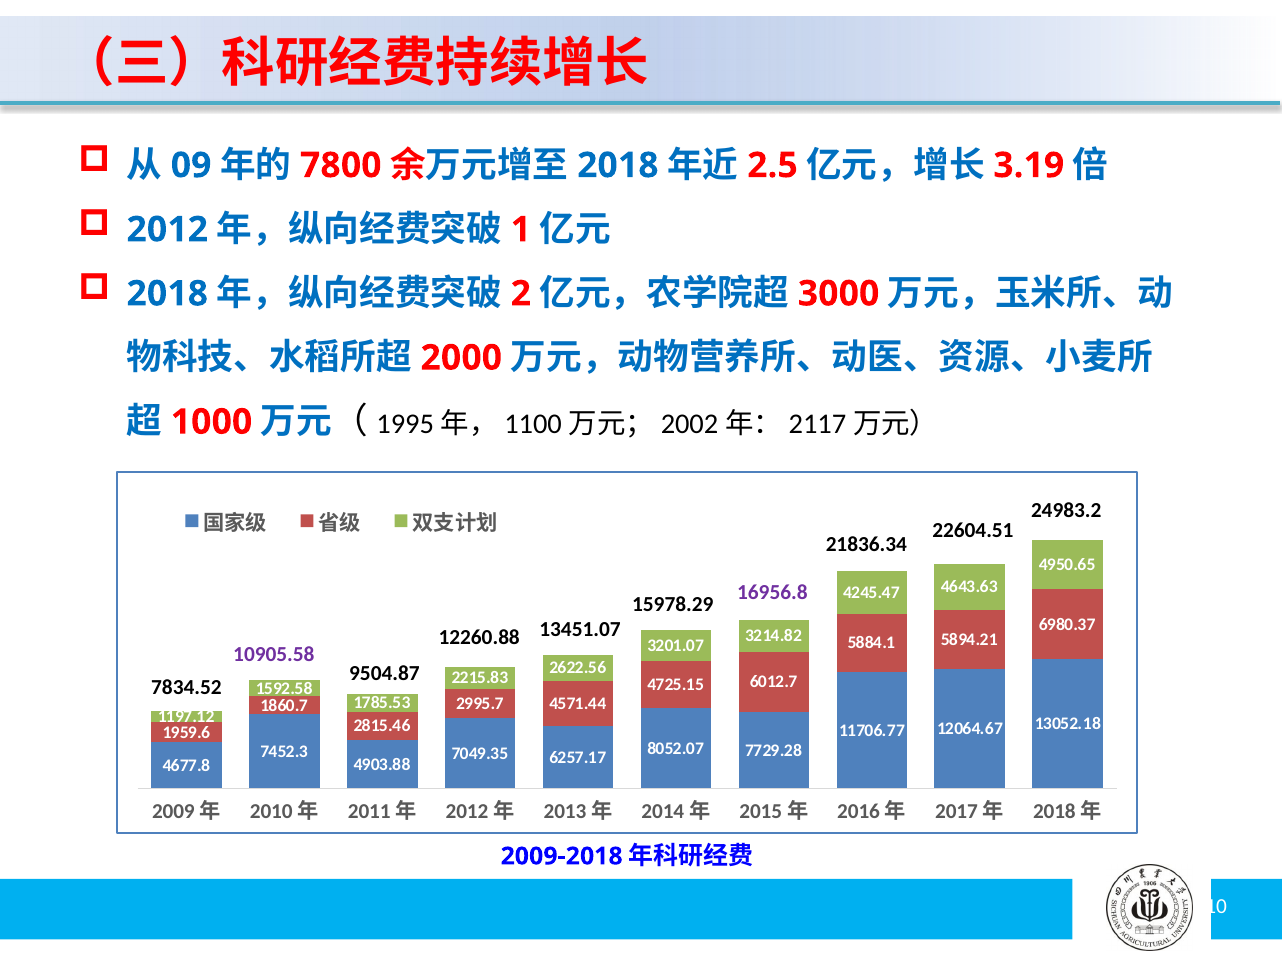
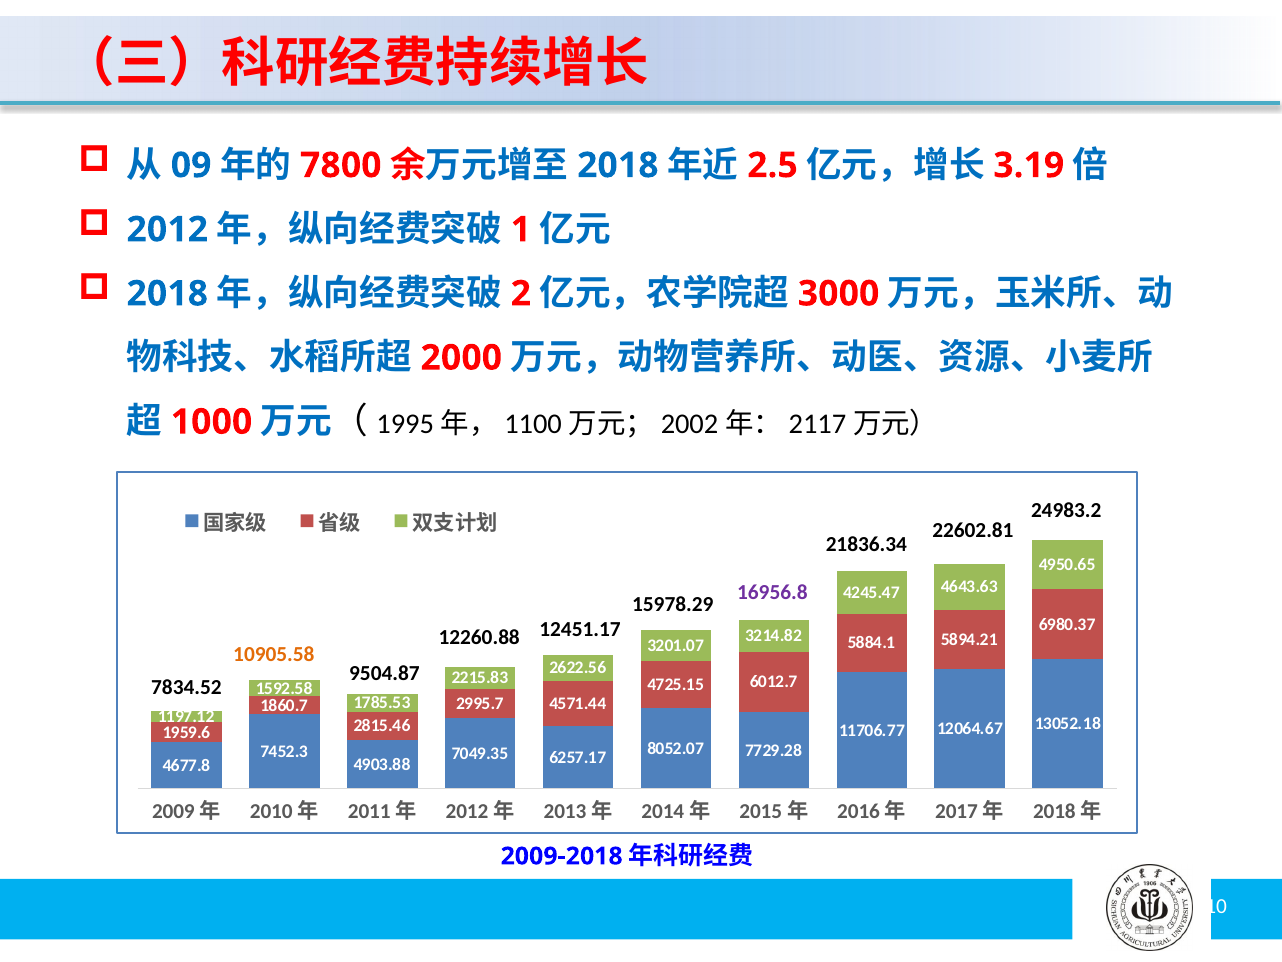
22604.51: 22604.51 -> 22602.81
13451.07: 13451.07 -> 12451.17
10905.58 colour: purple -> orange
